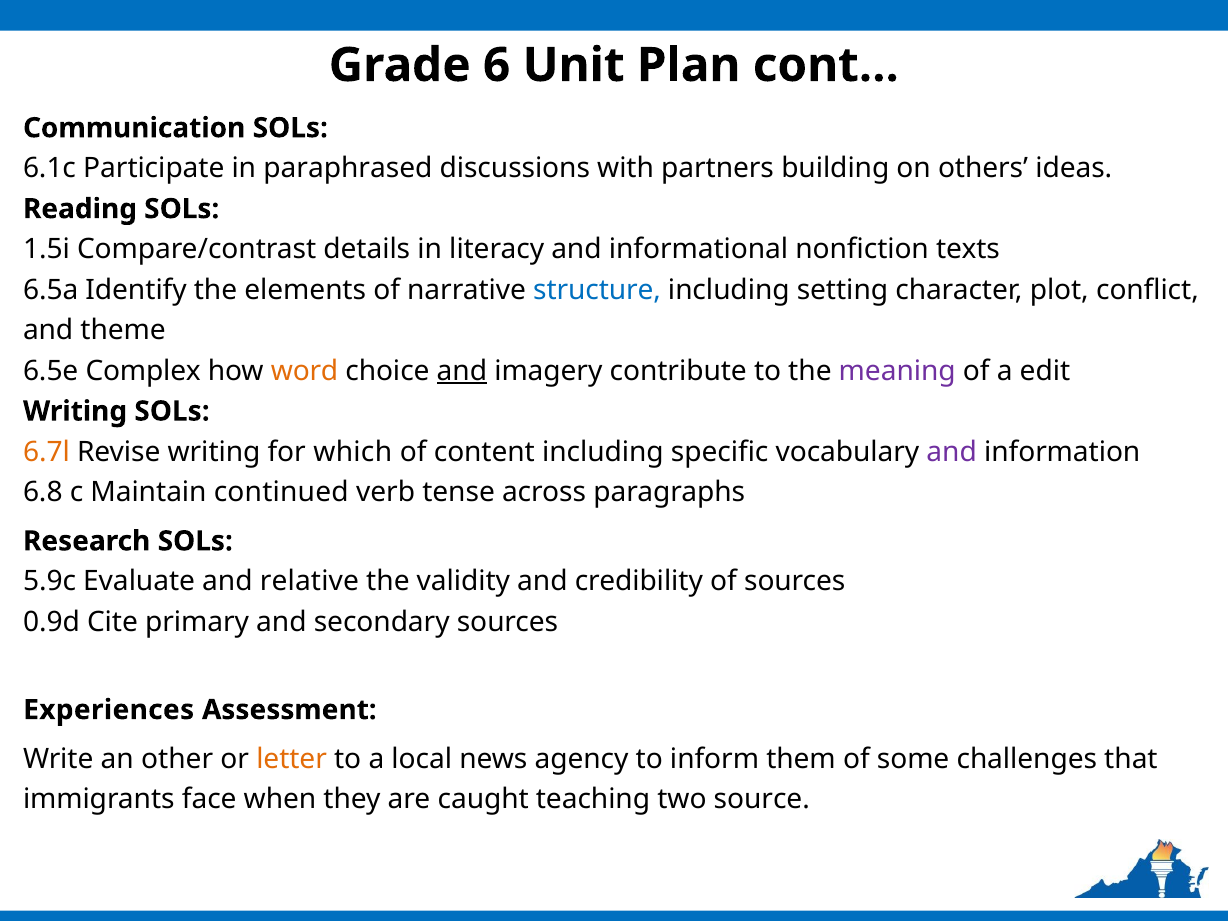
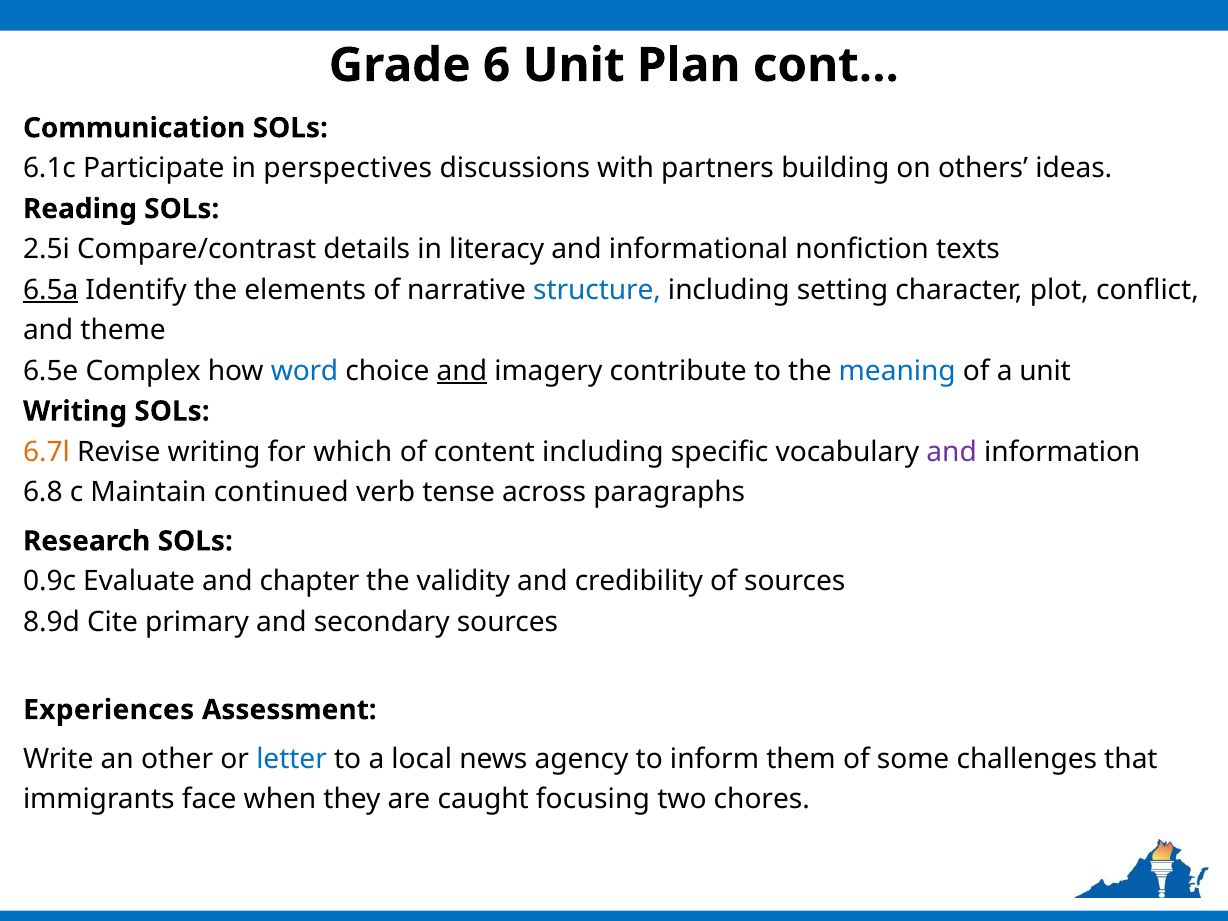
paraphrased: paraphrased -> perspectives
1.5i: 1.5i -> 2.5i
6.5a underline: none -> present
word colour: orange -> blue
meaning colour: purple -> blue
a edit: edit -> unit
5.9c: 5.9c -> 0.9c
relative: relative -> chapter
0.9d: 0.9d -> 8.9d
letter colour: orange -> blue
teaching: teaching -> focusing
source: source -> chores
